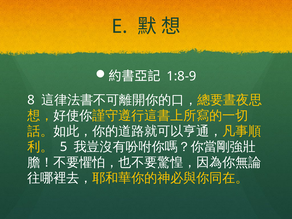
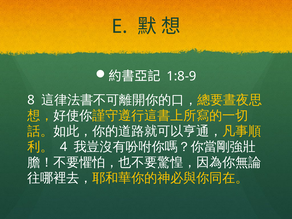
5: 5 -> 4
